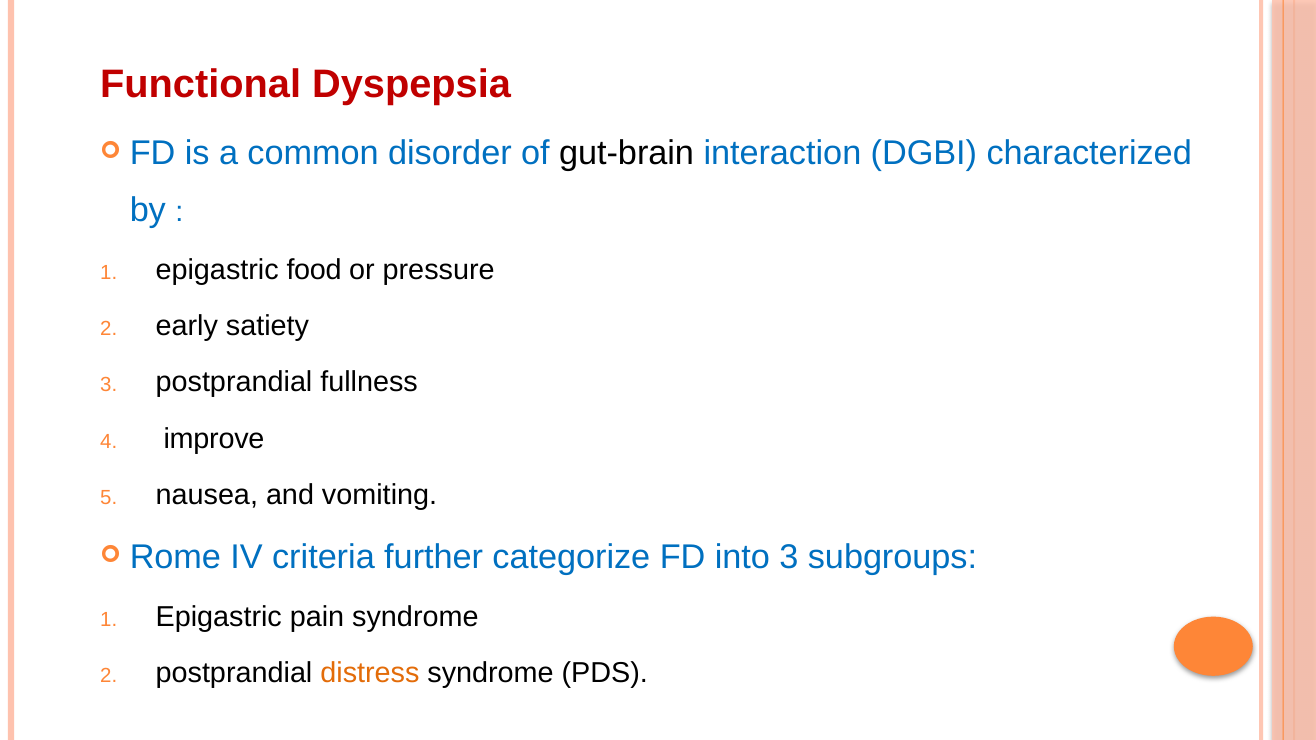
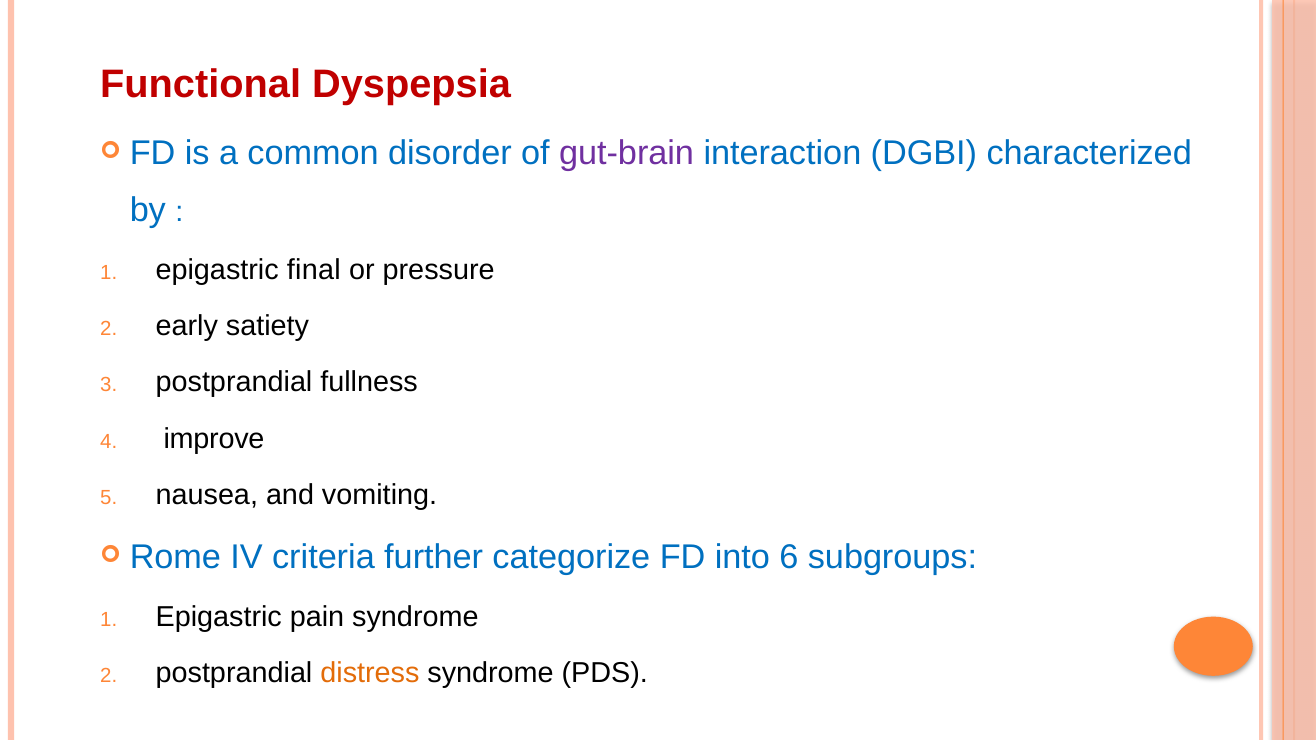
gut-brain colour: black -> purple
food: food -> final
into 3: 3 -> 6
